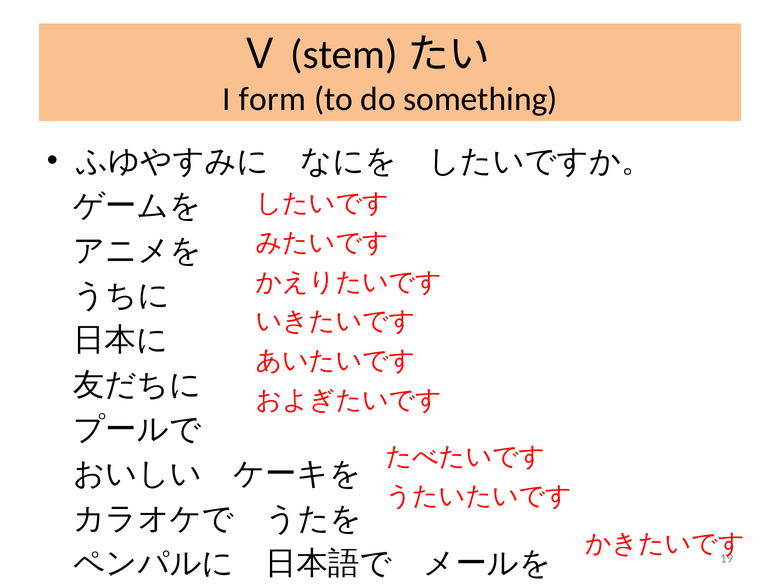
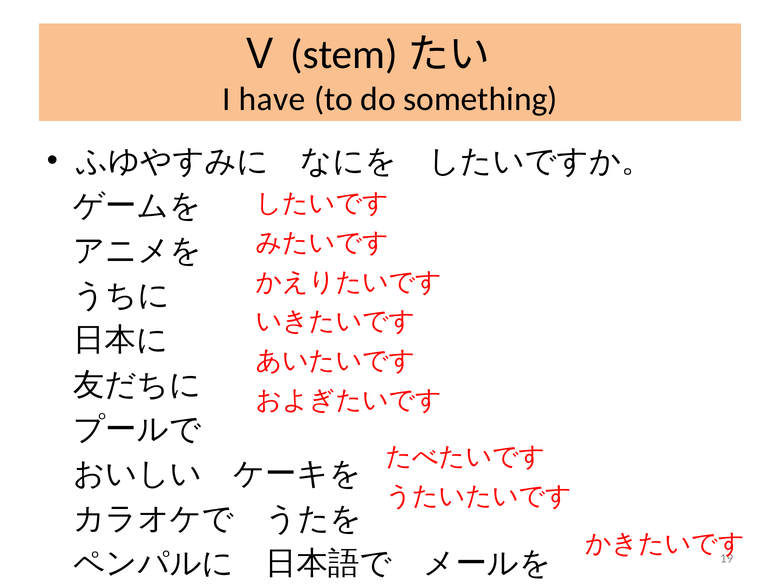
form: form -> have
